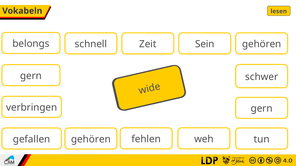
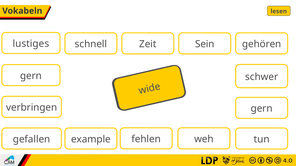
belongs: belongs -> lustiges
gehören at (91, 140): gehören -> example
